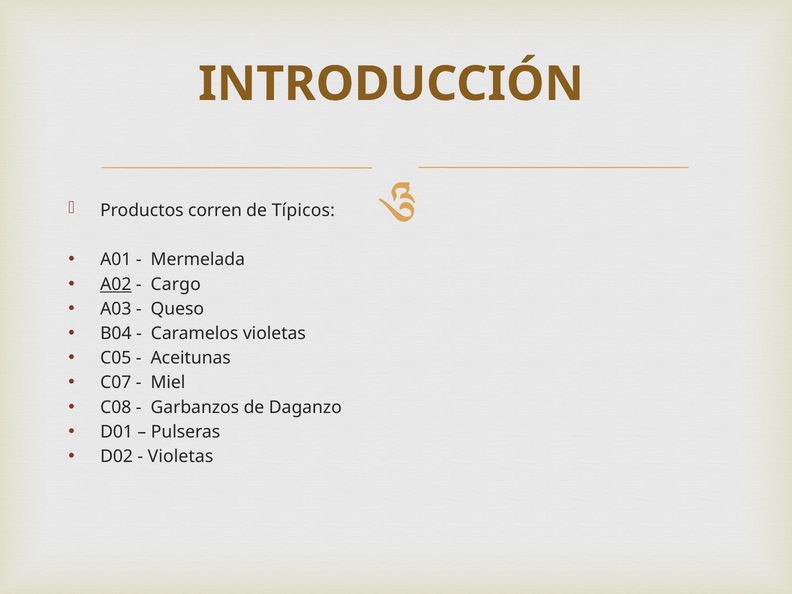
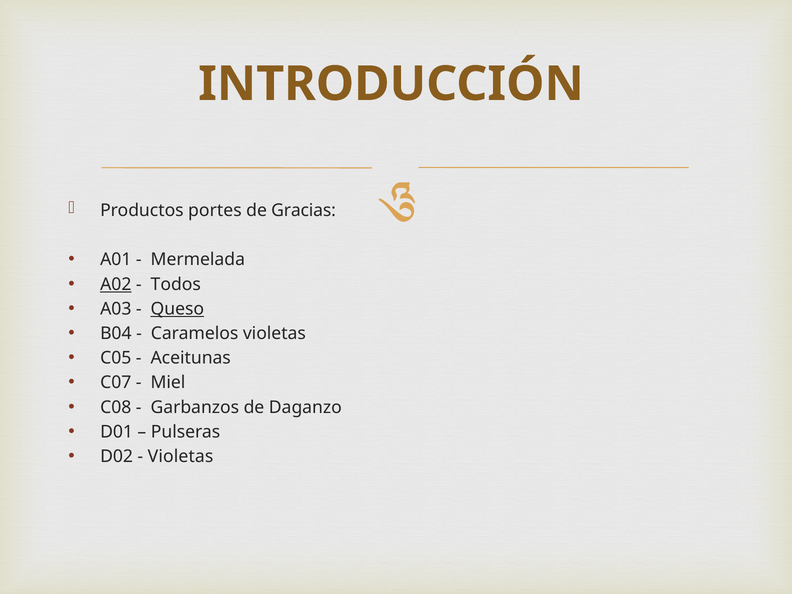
corren: corren -> portes
Típicos: Típicos -> Gracias
Cargo: Cargo -> Todos
Queso underline: none -> present
